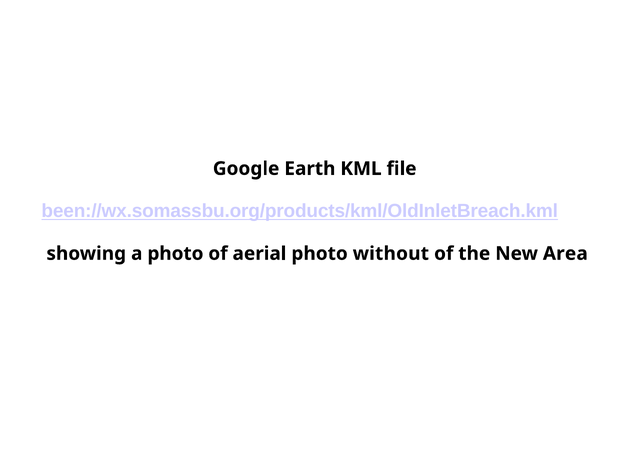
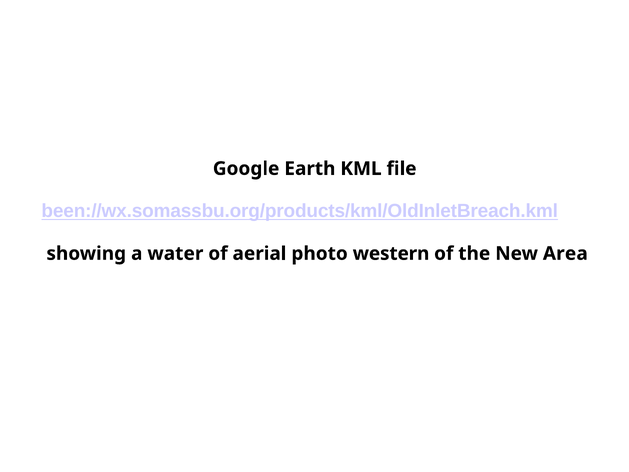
a photo: photo -> water
without: without -> western
